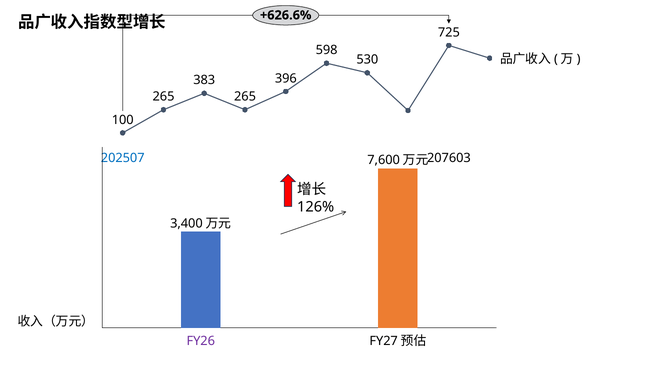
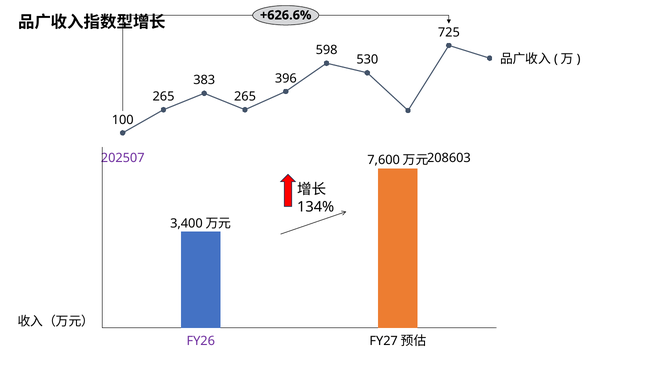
202507 colour: blue -> purple
207603: 207603 -> 208603
126%: 126% -> 134%
